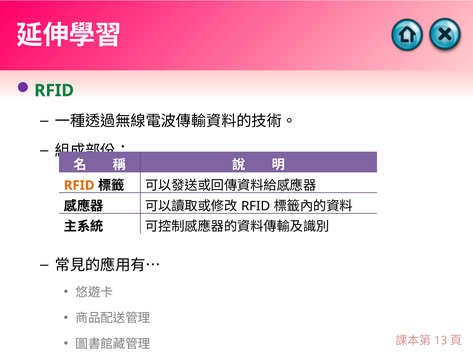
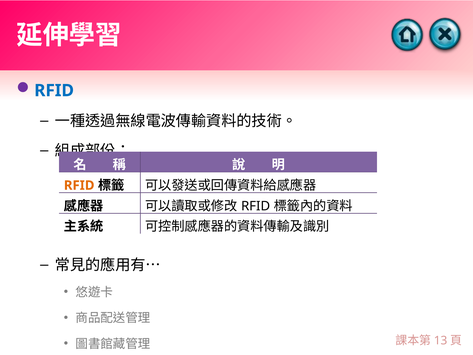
RFID at (54, 90) colour: green -> blue
